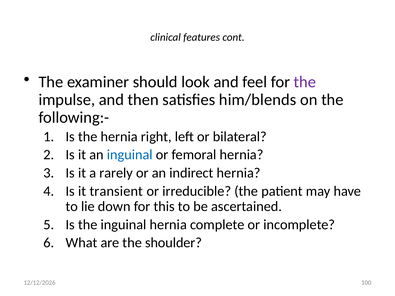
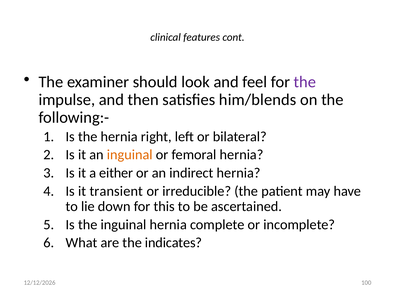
inguinal at (130, 155) colour: blue -> orange
rarely: rarely -> either
shoulder: shoulder -> indicates
